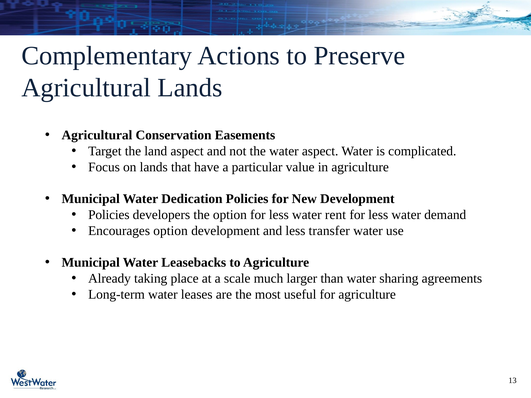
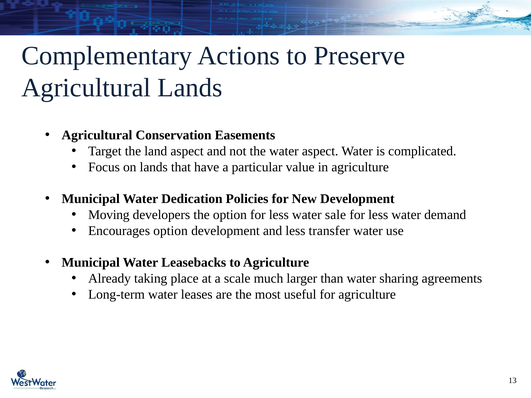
Policies at (109, 215): Policies -> Moving
rent: rent -> sale
